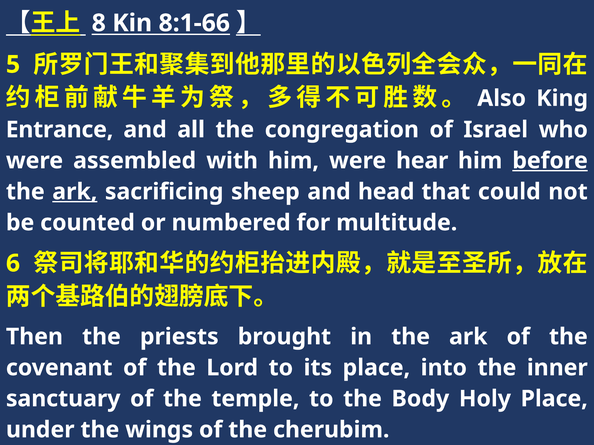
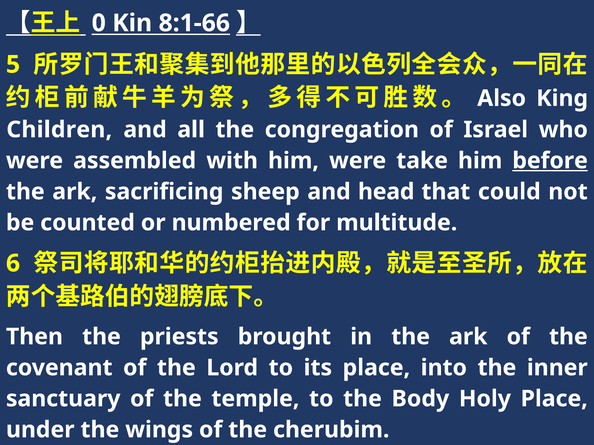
8: 8 -> 0
Entrance: Entrance -> Children
hear: hear -> take
ark at (75, 192) underline: present -> none
